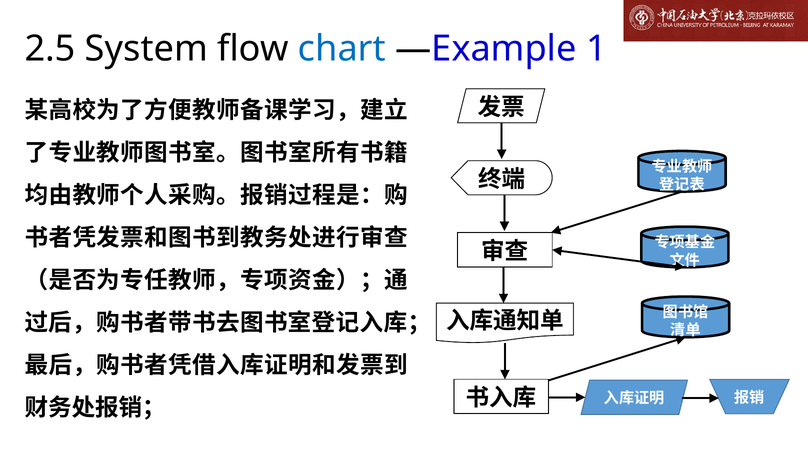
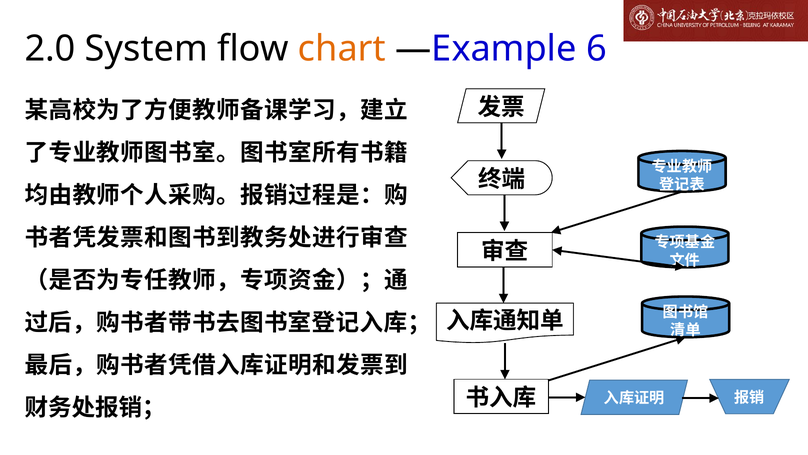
2.5: 2.5 -> 2.0
chart colour: blue -> orange
1: 1 -> 6
